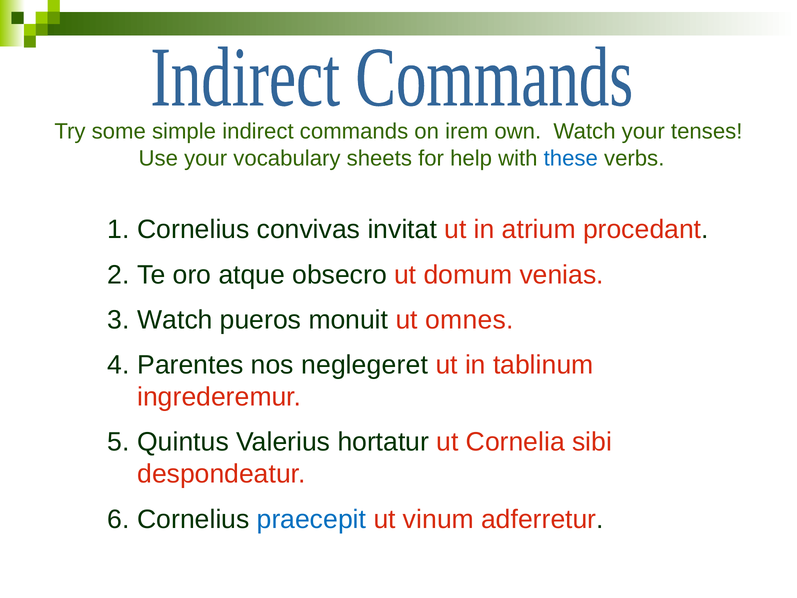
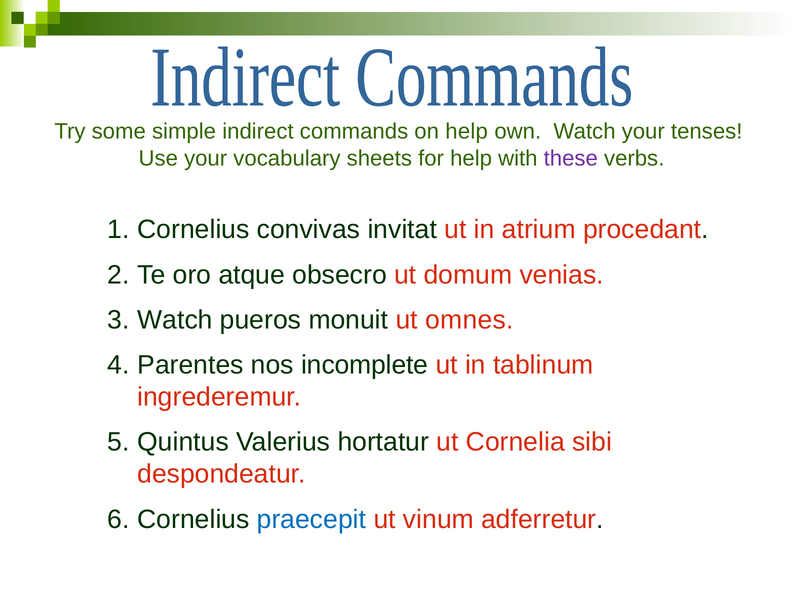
on irem: irem -> help
these colour: blue -> purple
neglegeret: neglegeret -> incomplete
